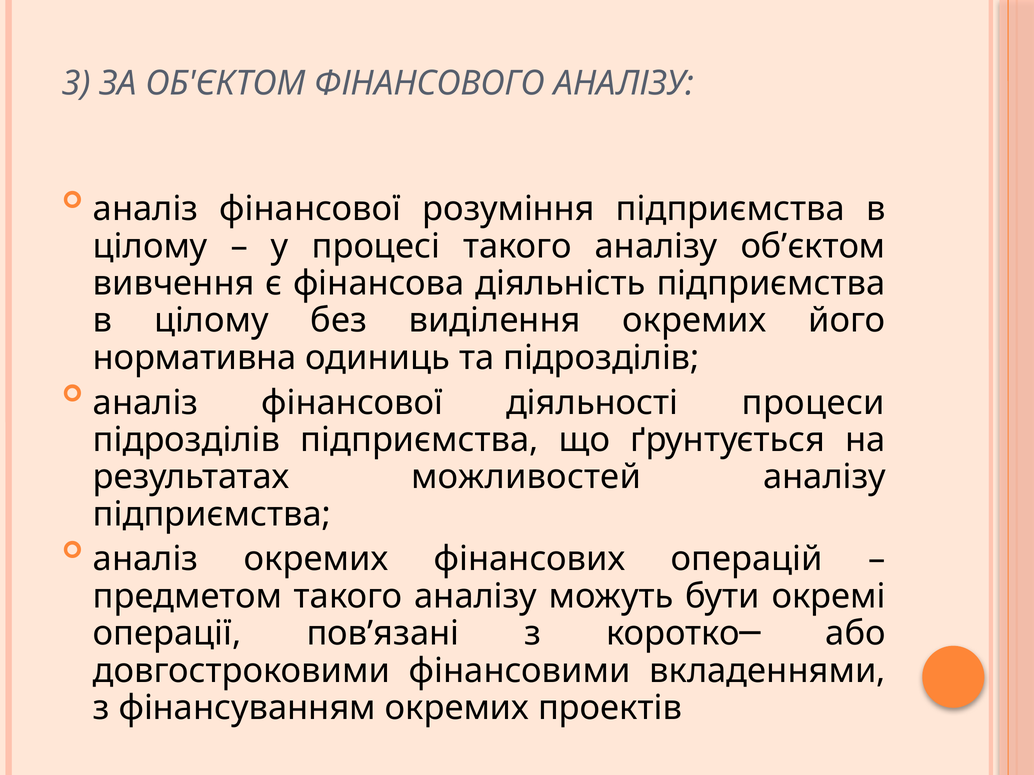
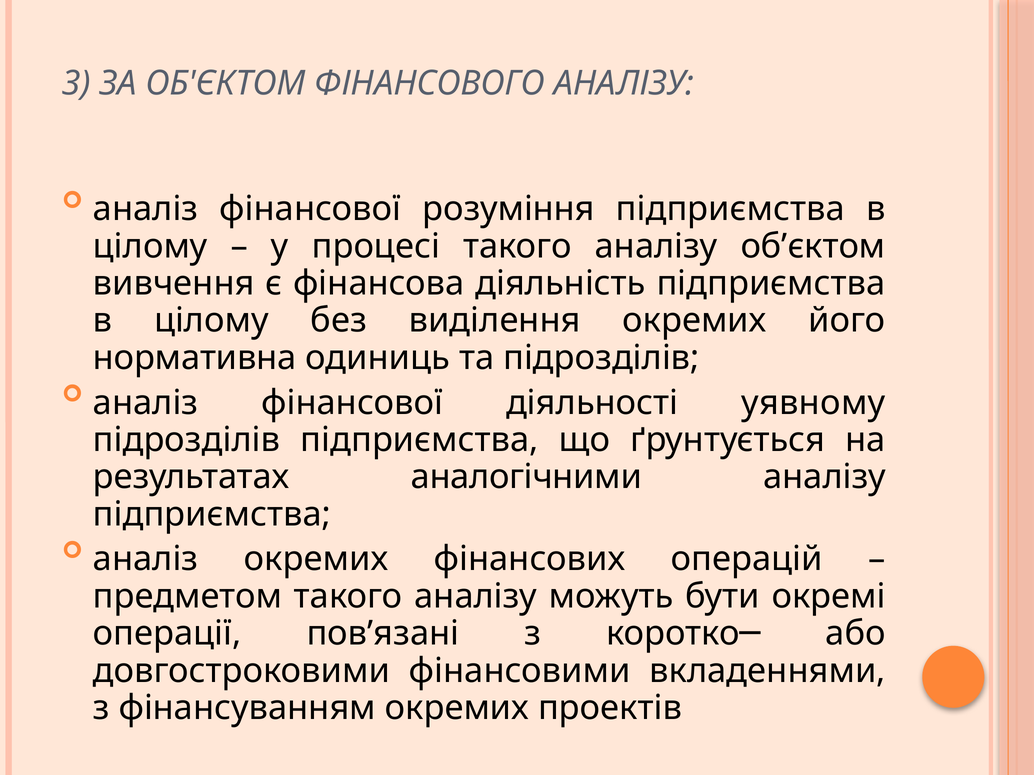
процеси: процеси -> уявному
можливостей: можливостей -> аналогічними
